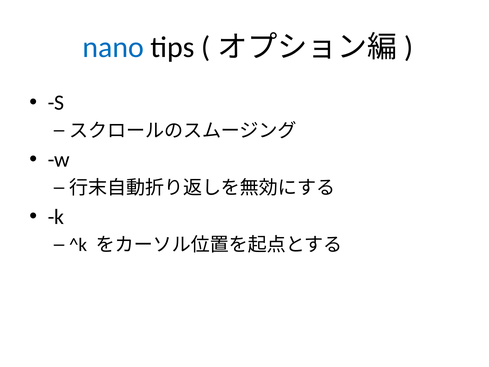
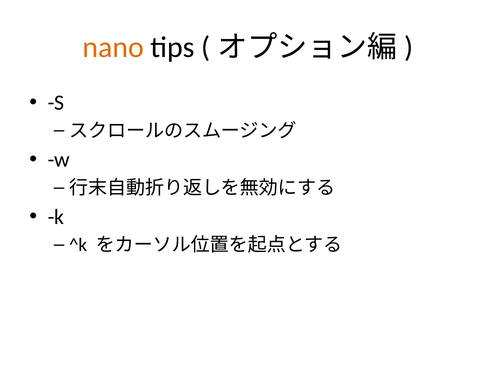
nano colour: blue -> orange
